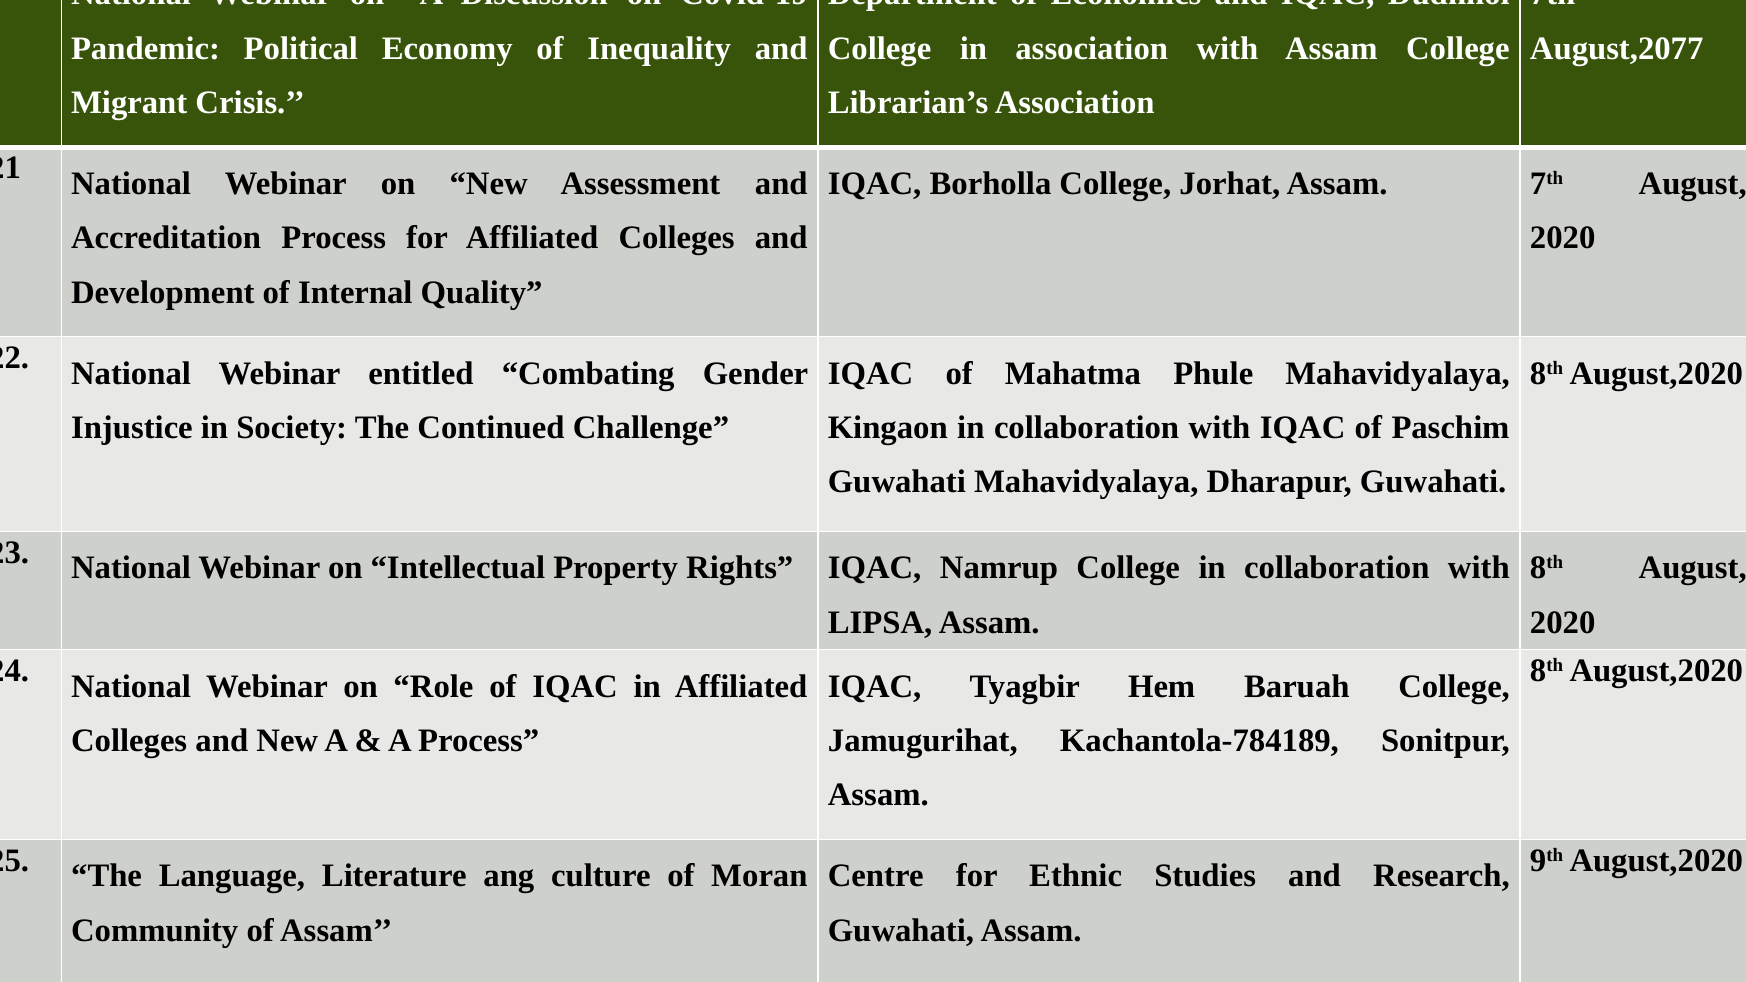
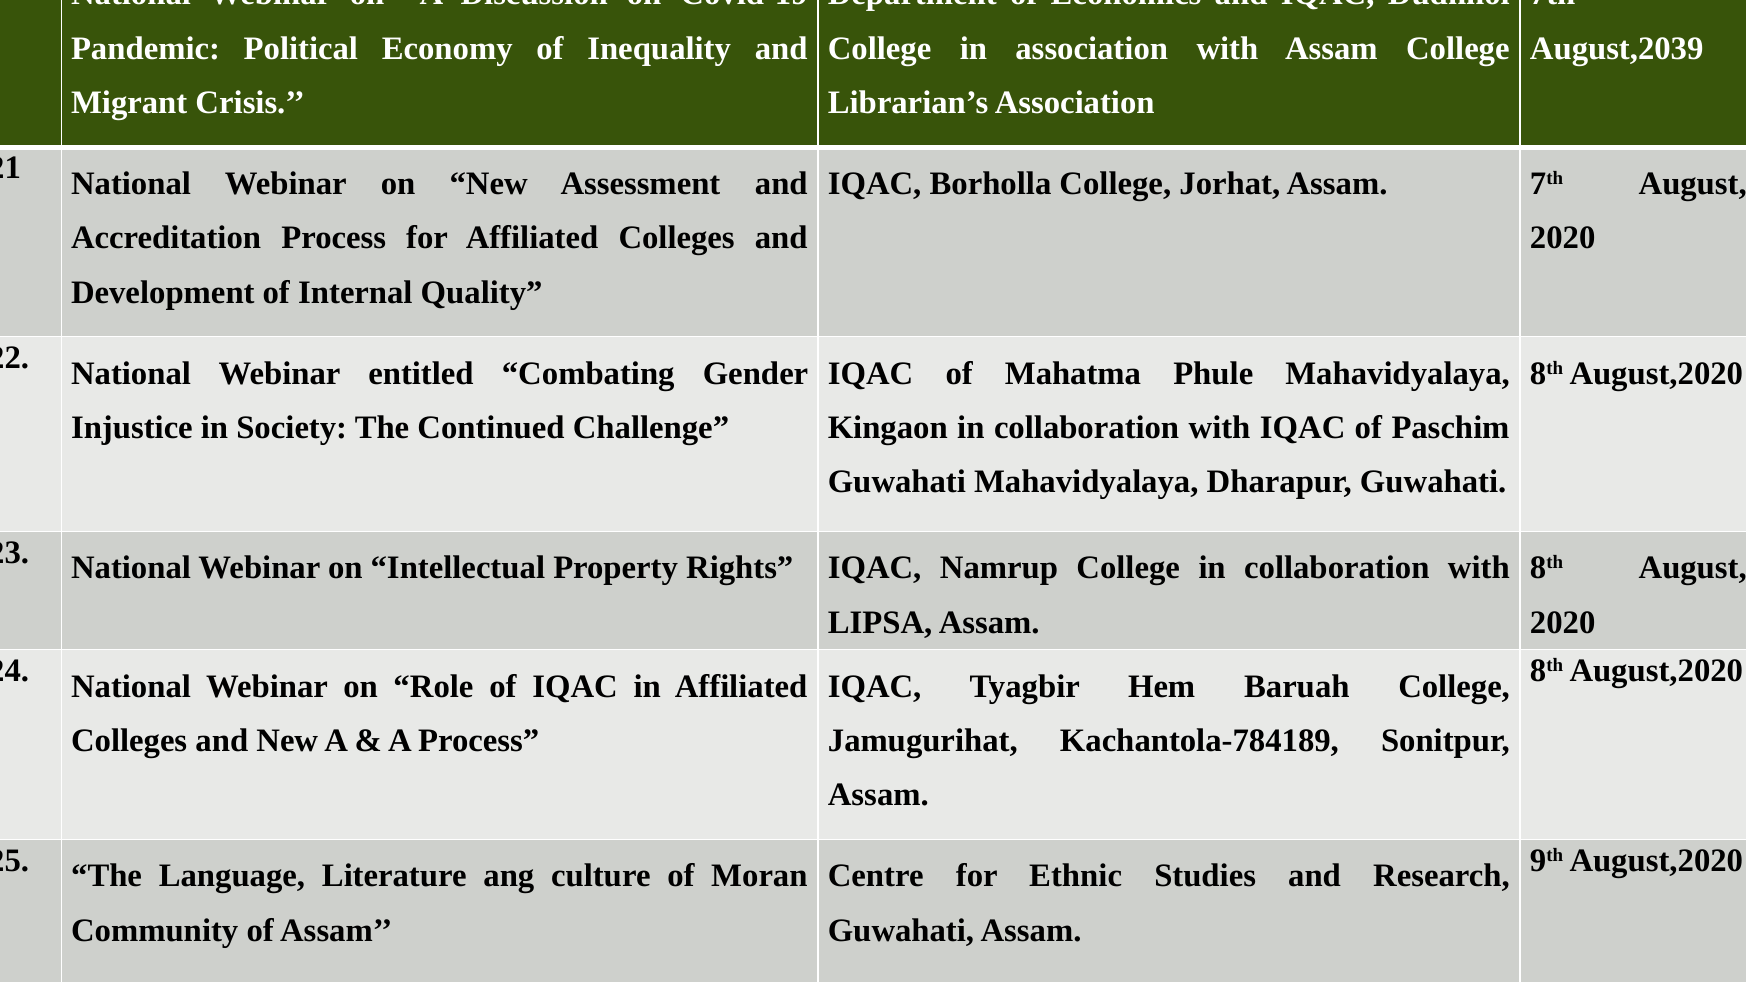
August,2077: August,2077 -> August,2039
